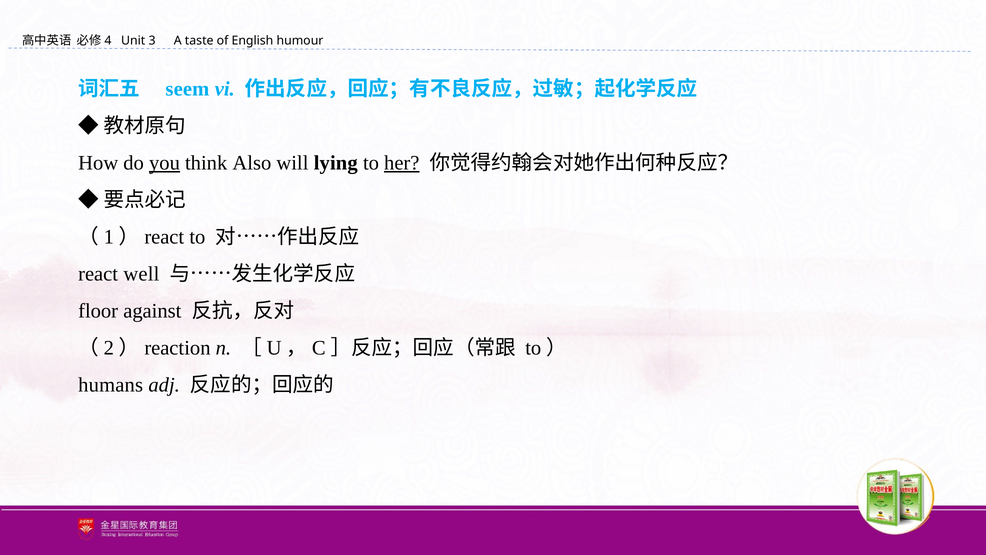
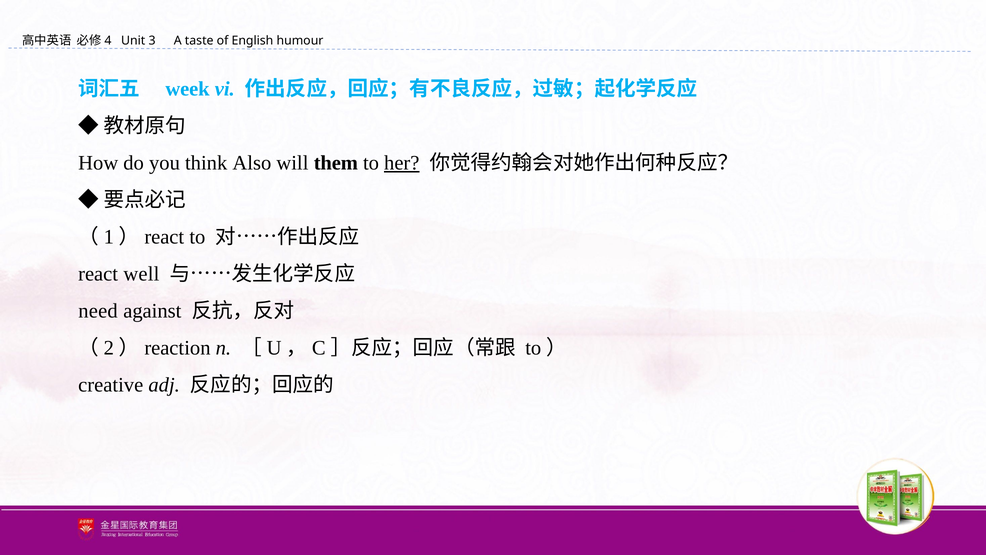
seem: seem -> week
you underline: present -> none
lying: lying -> them
floor: floor -> need
humans: humans -> creative
